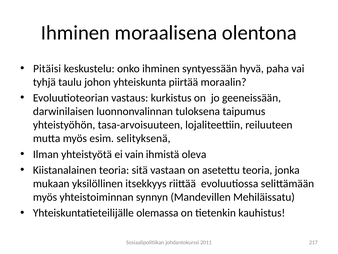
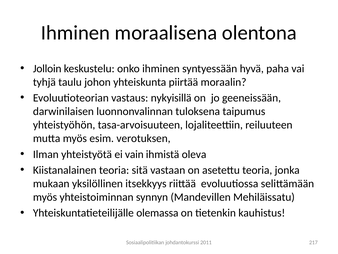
Pitäisi: Pitäisi -> Jolloin
kurkistus: kurkistus -> nykyisillä
selityksenä: selityksenä -> verotuksen
